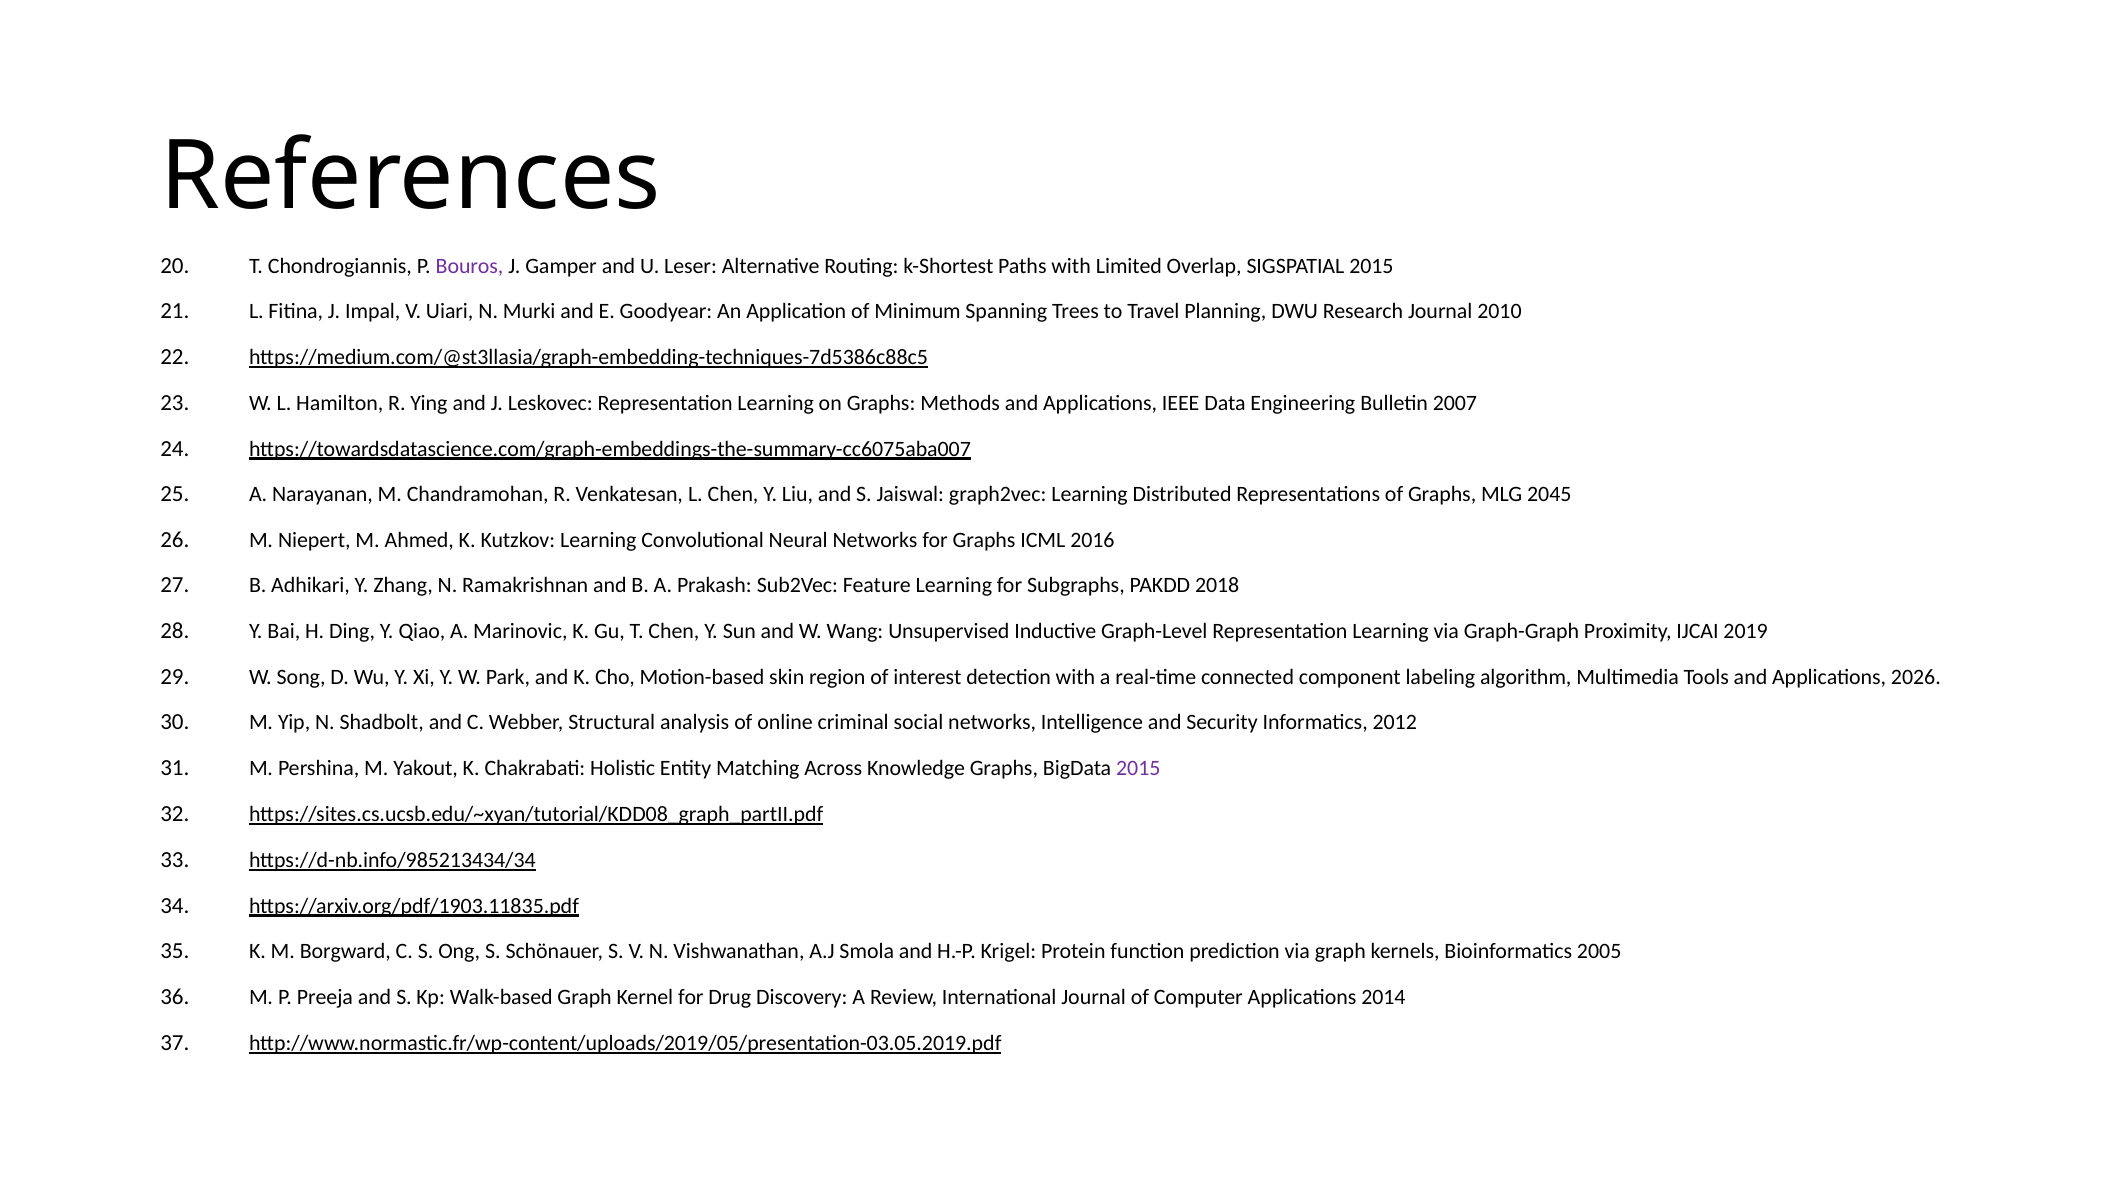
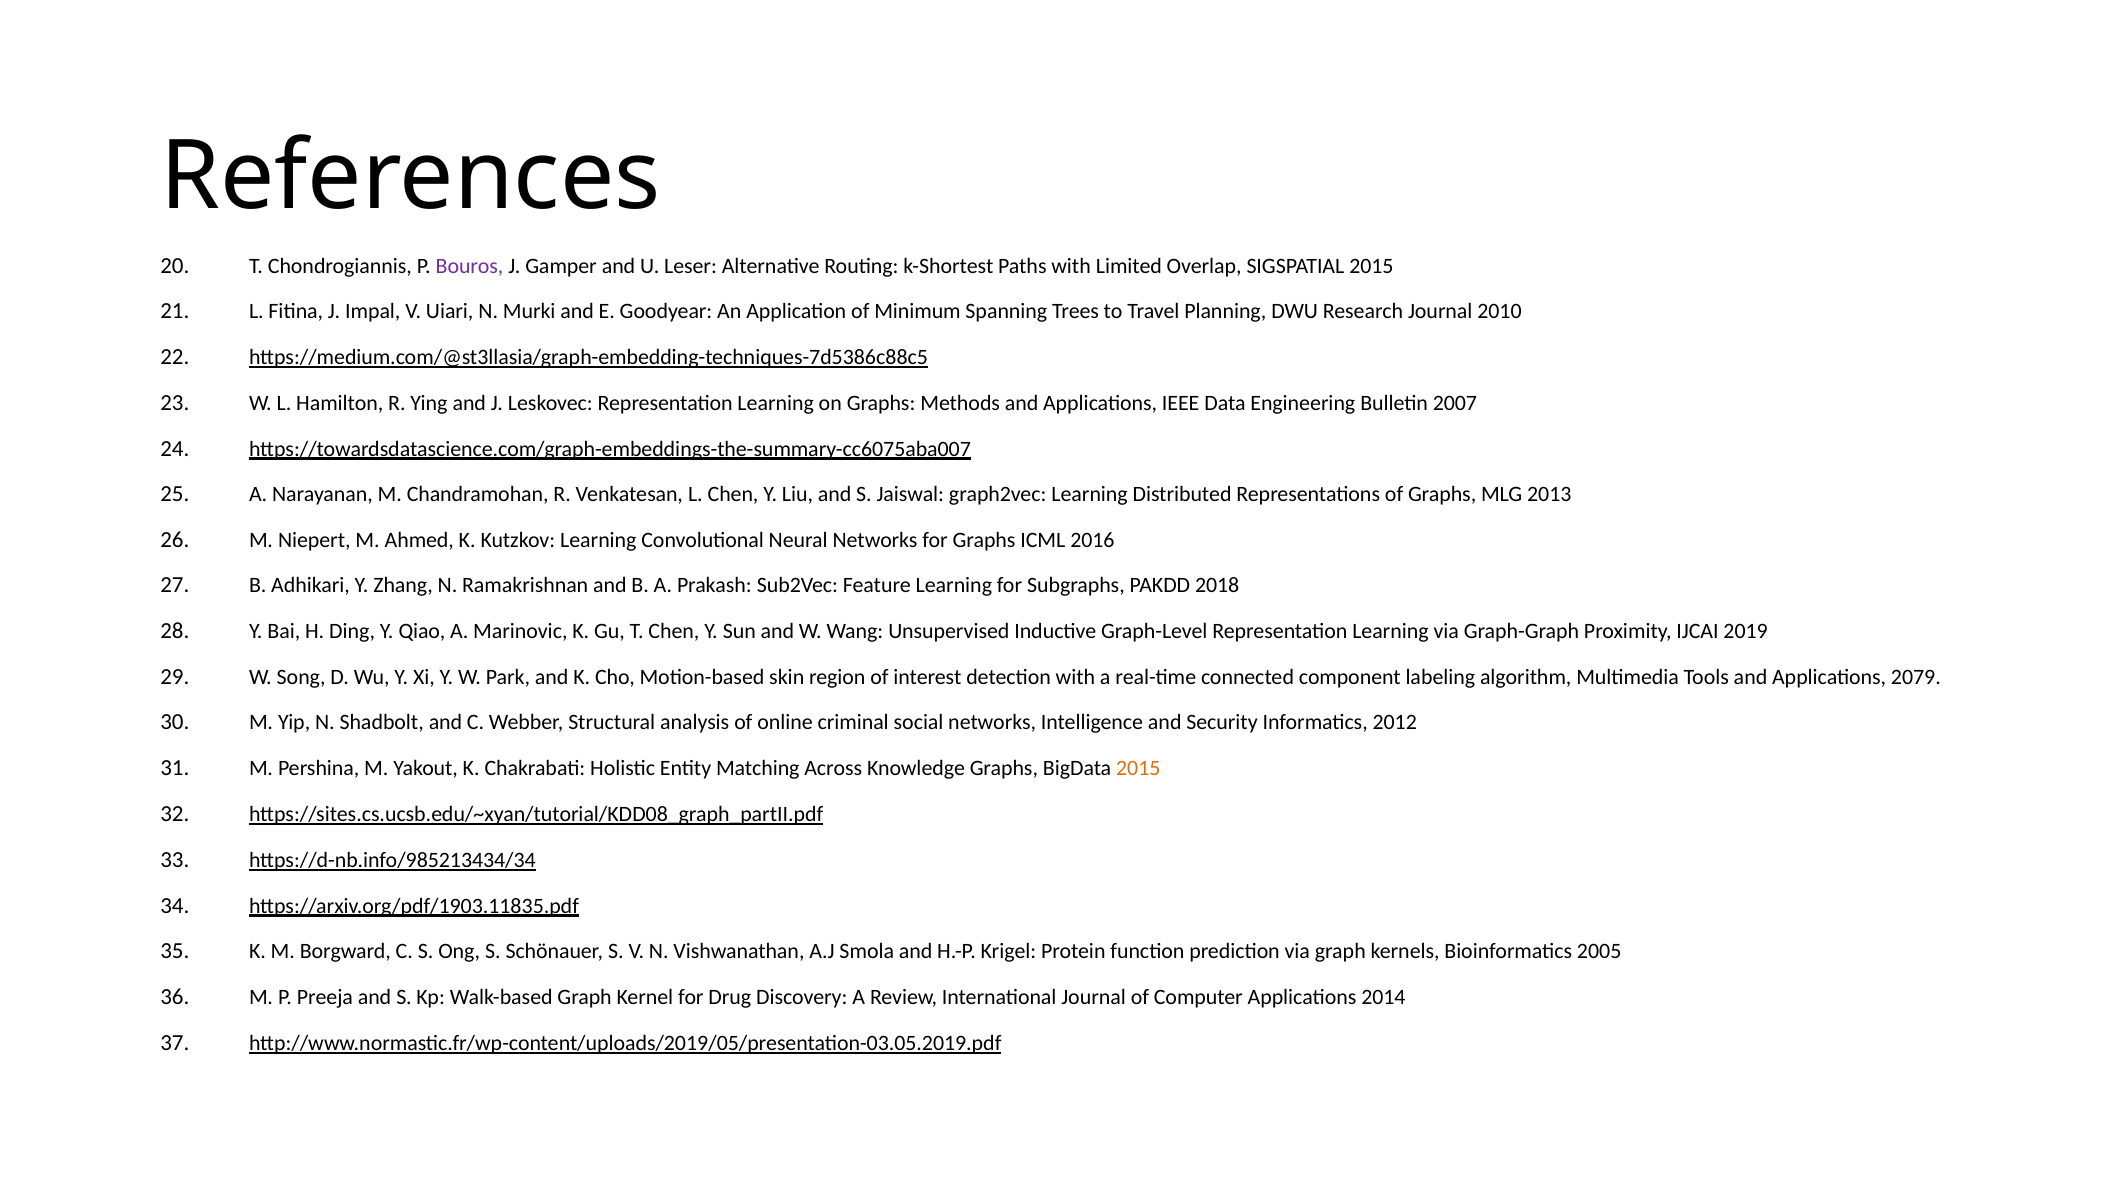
2045: 2045 -> 2013
2026: 2026 -> 2079
2015 at (1138, 768) colour: purple -> orange
